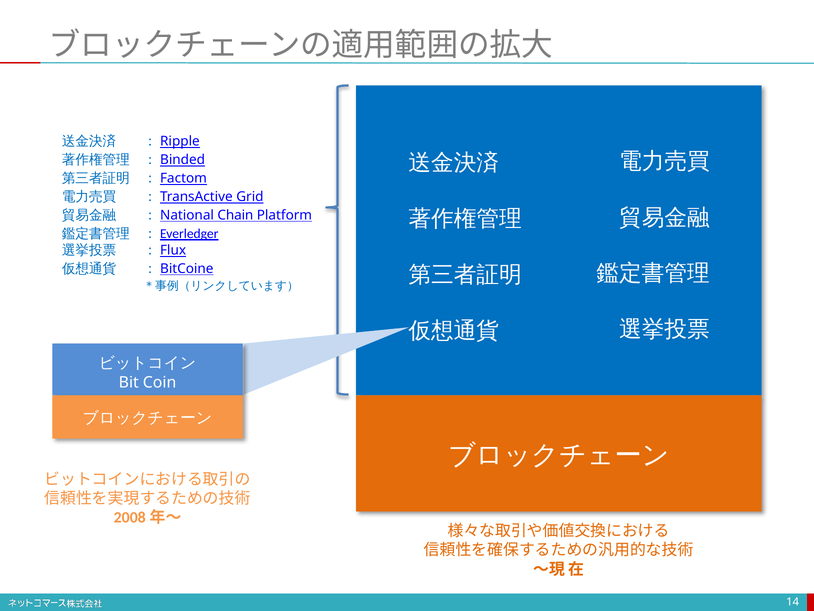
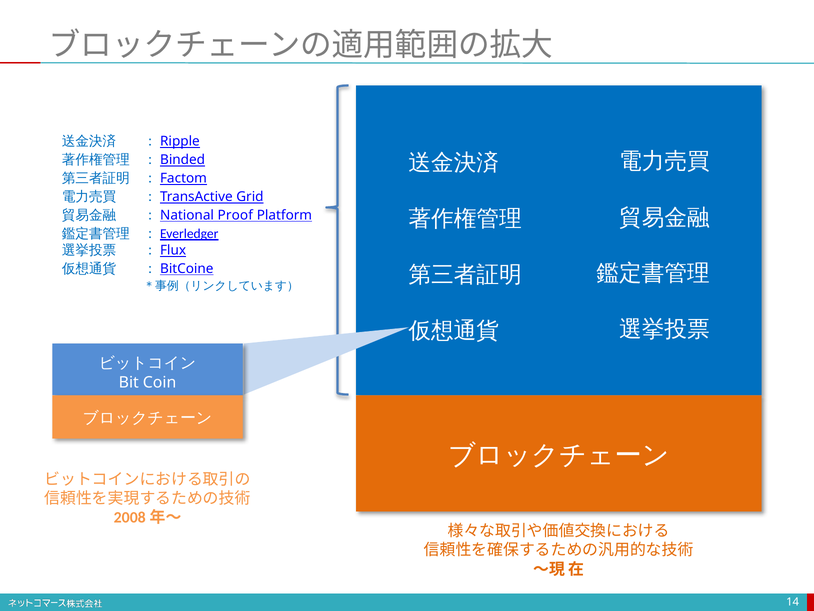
Chain: Chain -> Proof
